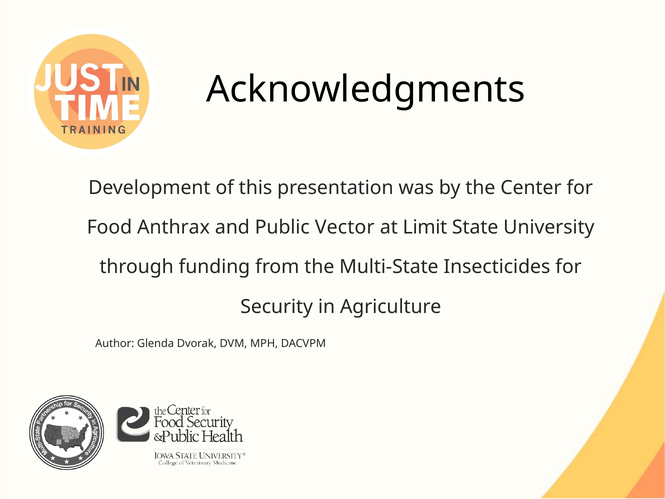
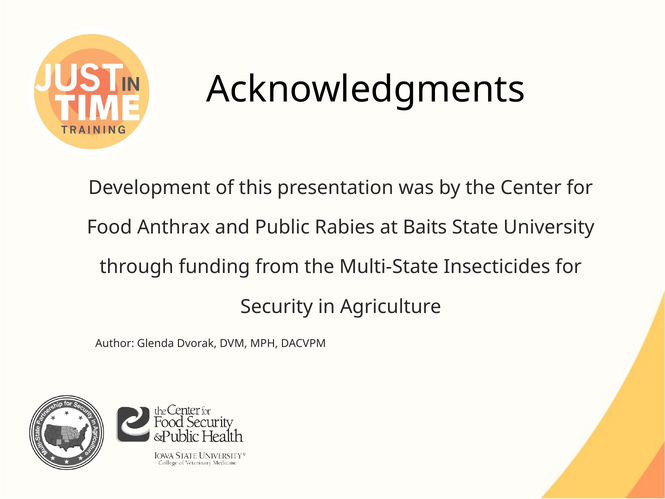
Vector: Vector -> Rabies
Limit: Limit -> Baits
